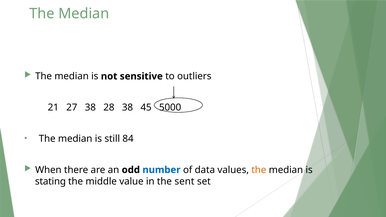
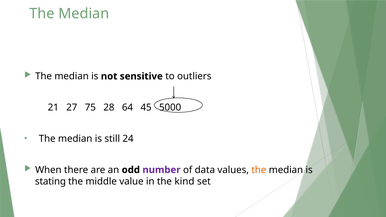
27 38: 38 -> 75
28 38: 38 -> 64
84: 84 -> 24
number colour: blue -> purple
sent: sent -> kind
